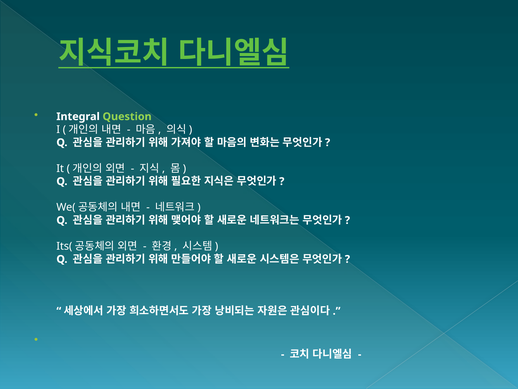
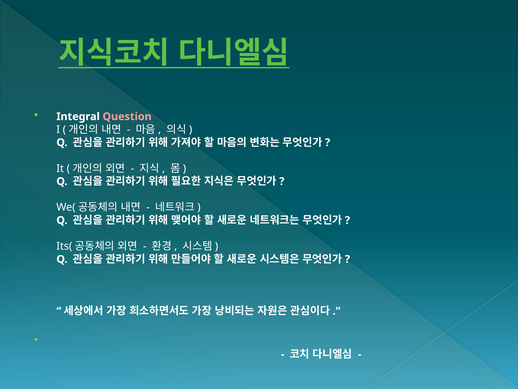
Question colour: light green -> pink
